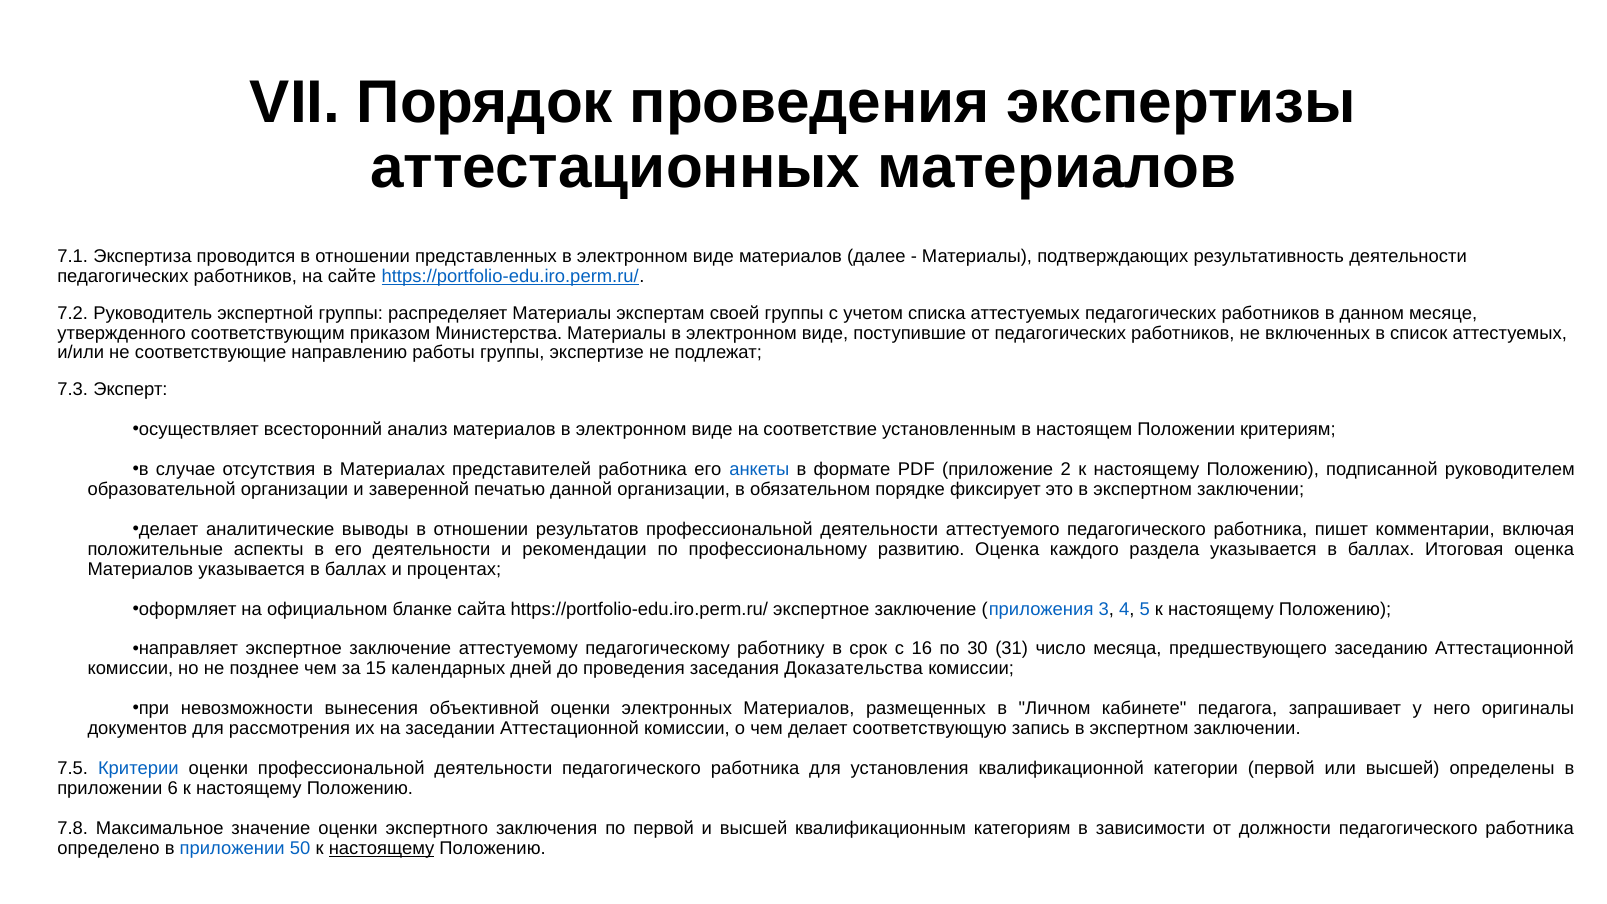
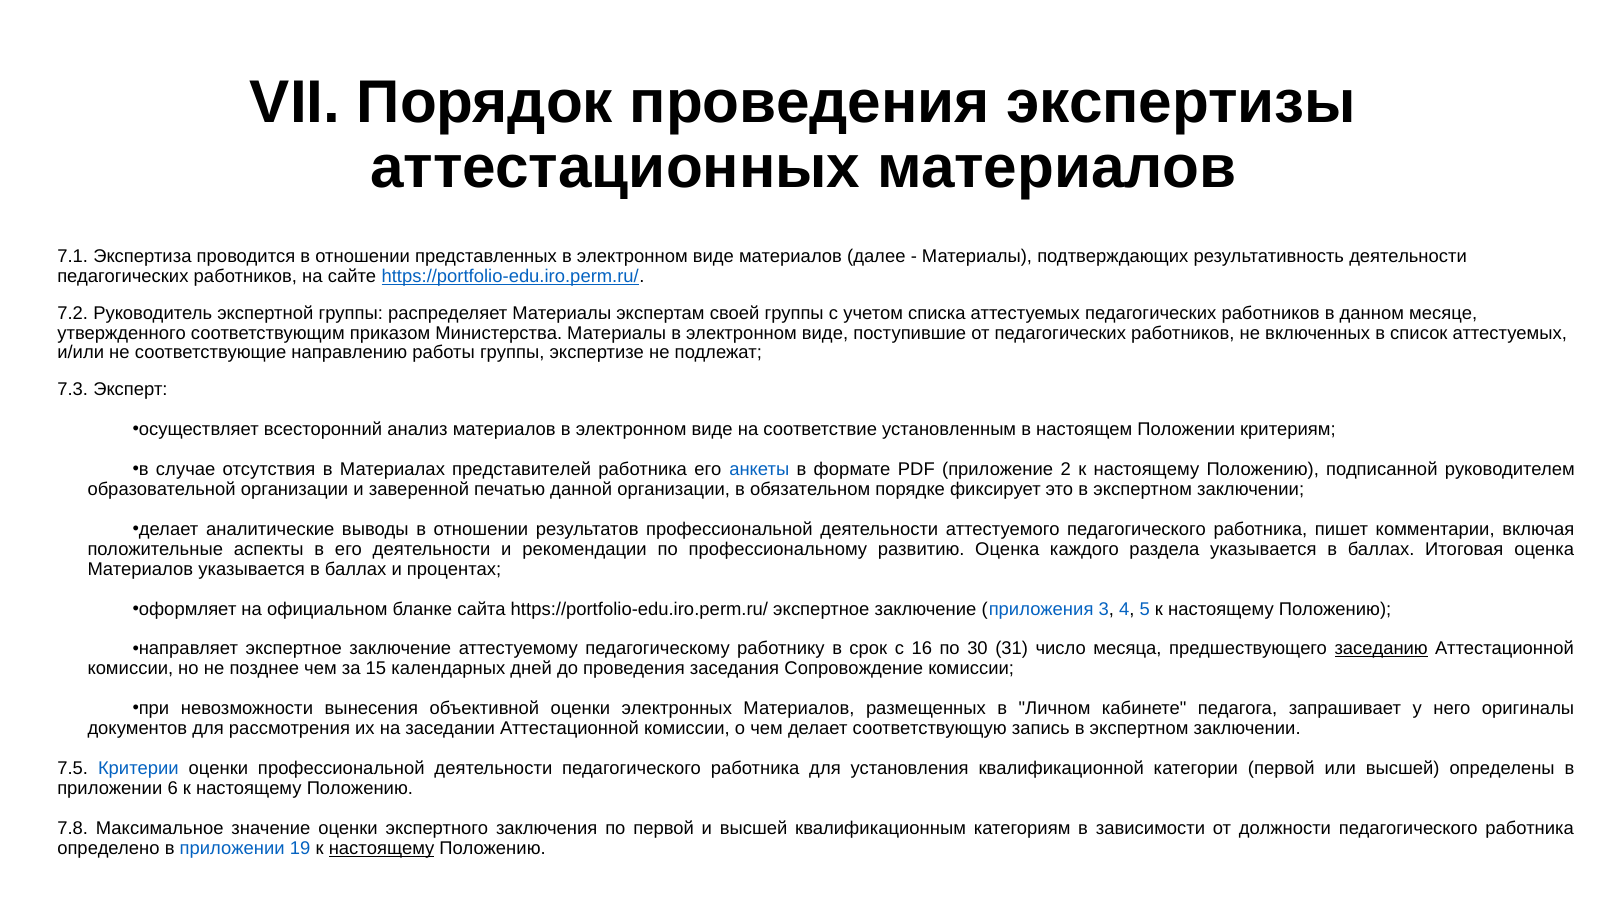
заседанию underline: none -> present
Доказательства: Доказательства -> Сопровождение
50: 50 -> 19
